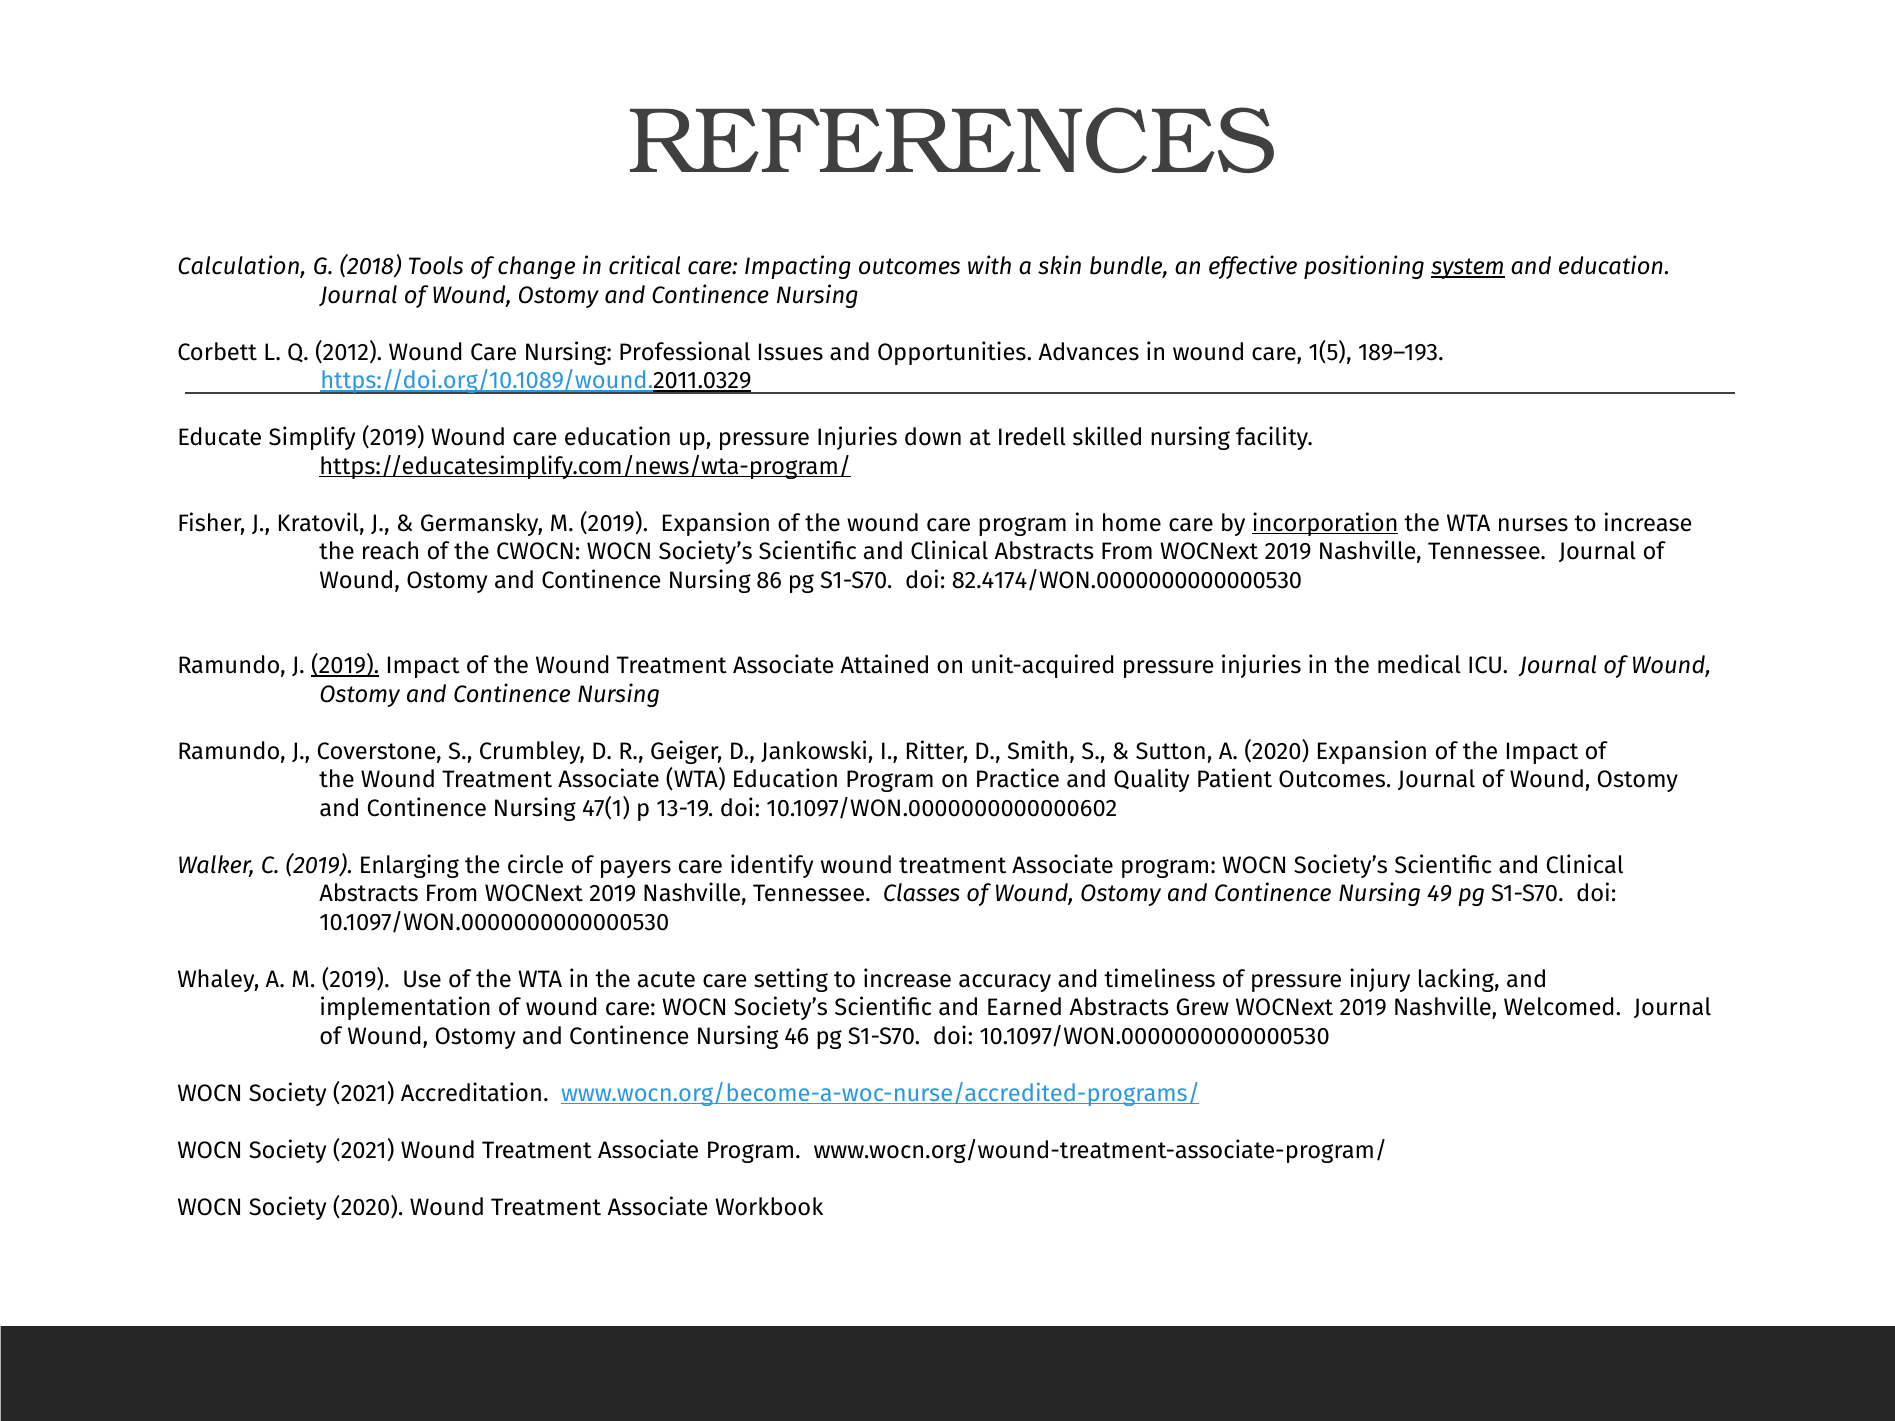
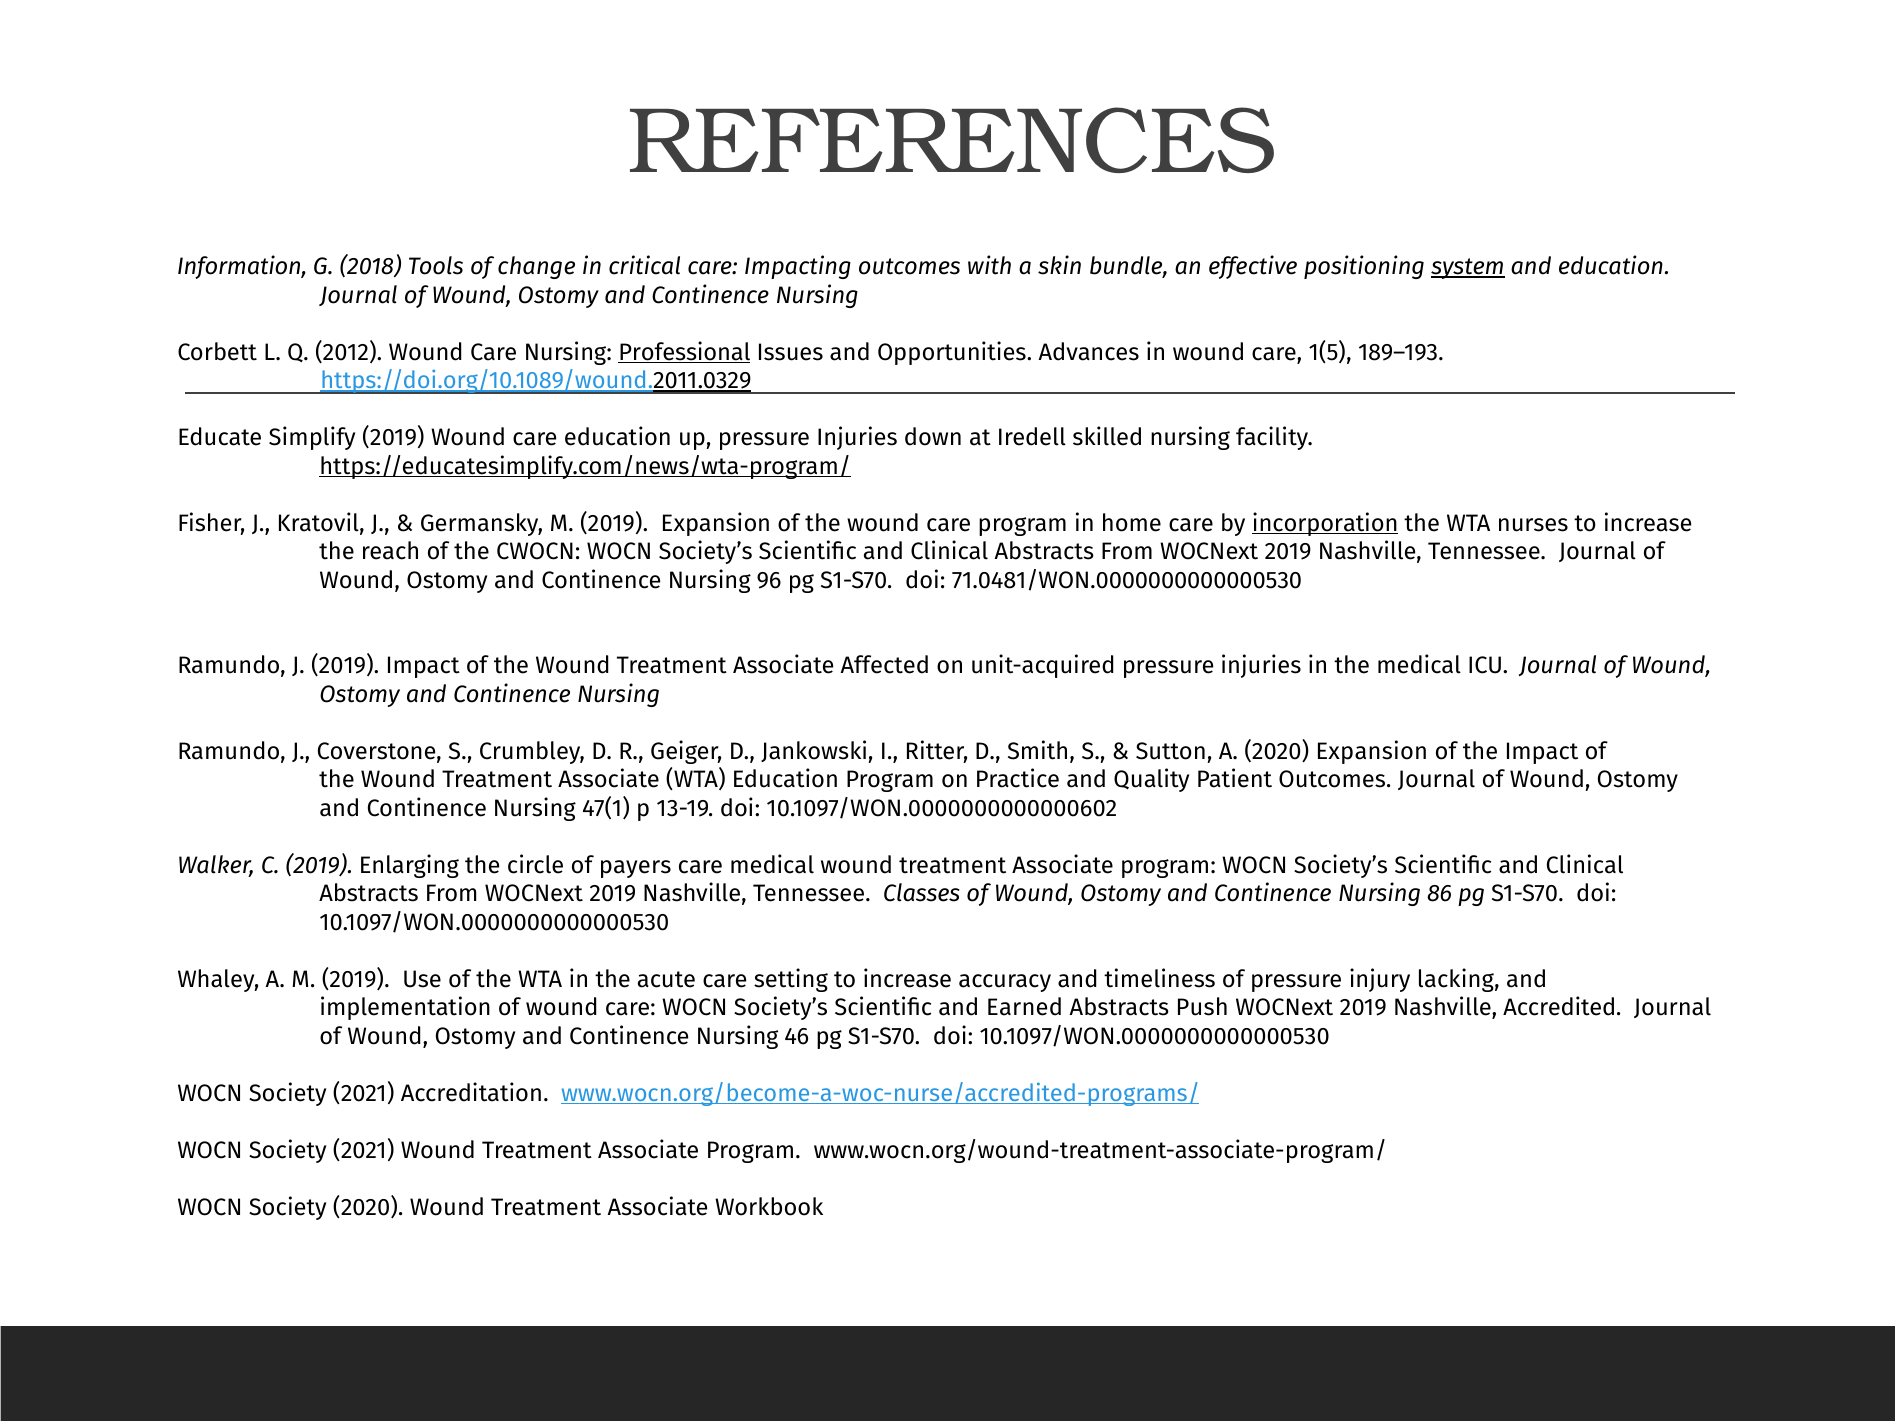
Calculation: Calculation -> Information
Professional underline: none -> present
86: 86 -> 96
82.4174/WON.0000000000000530: 82.4174/WON.0000000000000530 -> 71.0481/WON.0000000000000530
2019 at (345, 666) underline: present -> none
Attained: Attained -> Affected
care identify: identify -> medical
49: 49 -> 86
Grew: Grew -> Push
Welcomed: Welcomed -> Accredited
